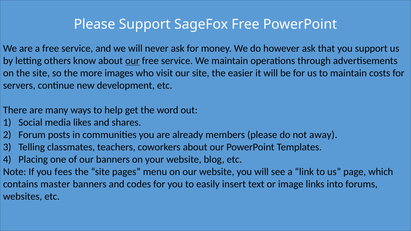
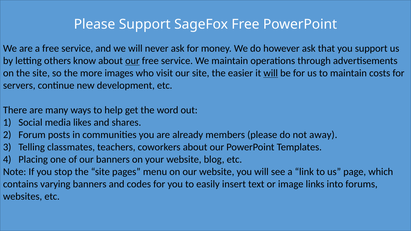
will at (271, 73) underline: none -> present
fees: fees -> stop
master: master -> varying
